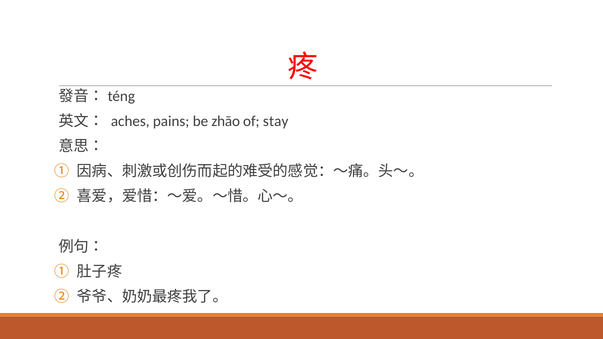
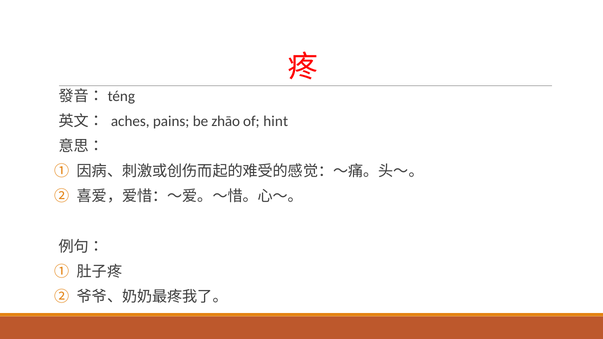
stay: stay -> hint
